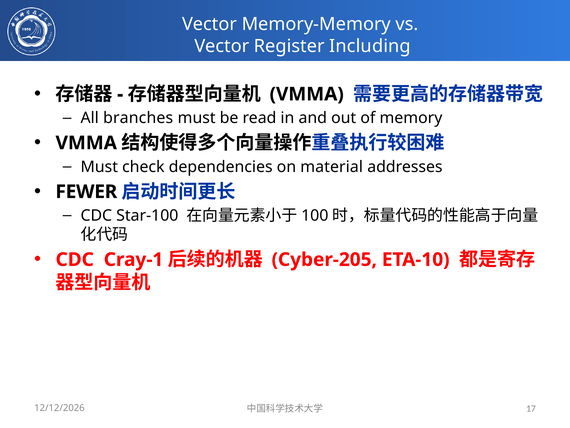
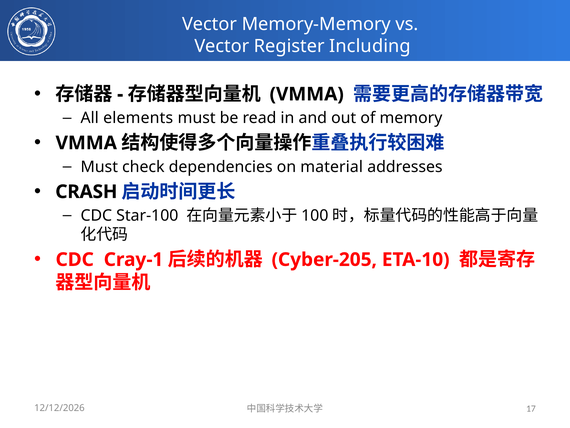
branches: branches -> elements
FEWER: FEWER -> CRASH
